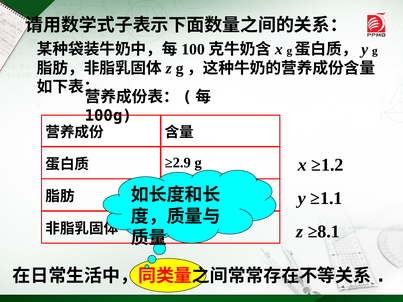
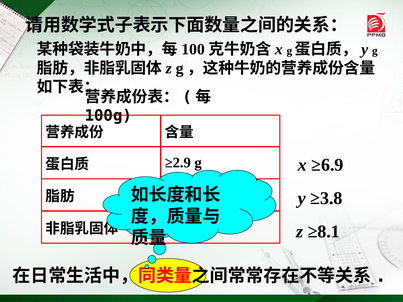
≥1.2: ≥1.2 -> ≥6.9
≥1.1: ≥1.1 -> ≥3.8
